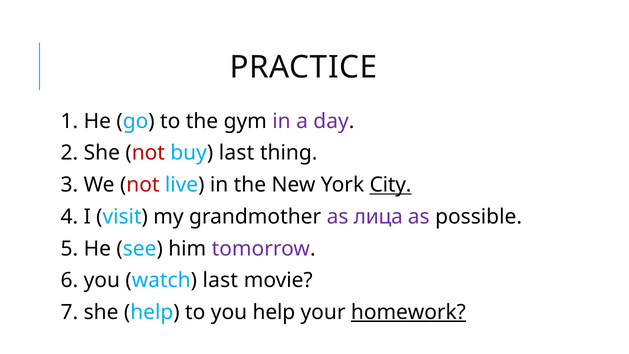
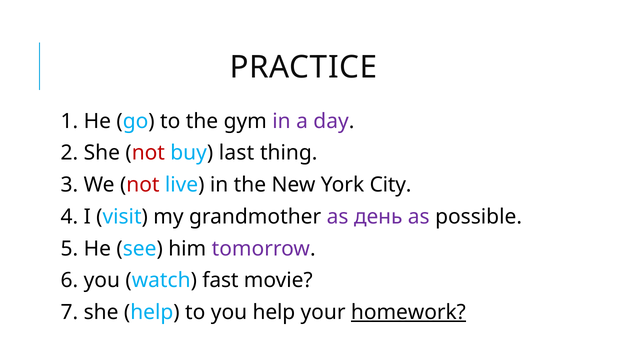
City underline: present -> none
лица: лица -> день
watch last: last -> fast
